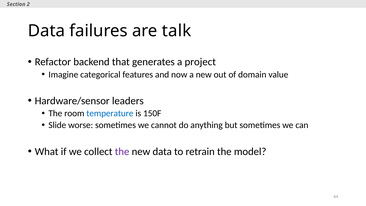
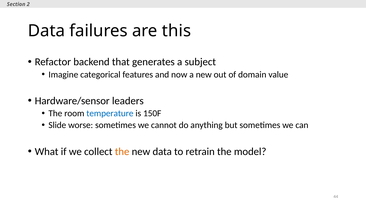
talk: talk -> this
project: project -> subject
the at (122, 151) colour: purple -> orange
